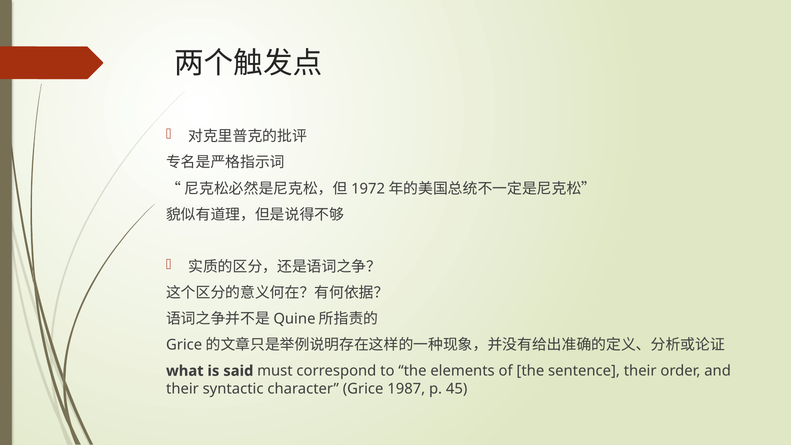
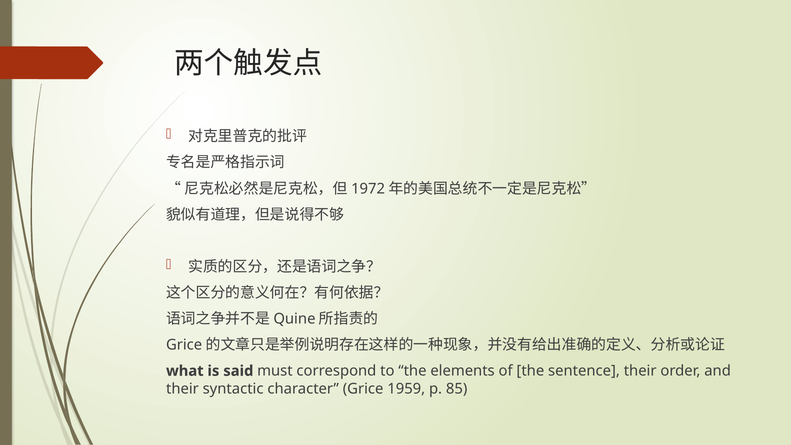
1987: 1987 -> 1959
45: 45 -> 85
